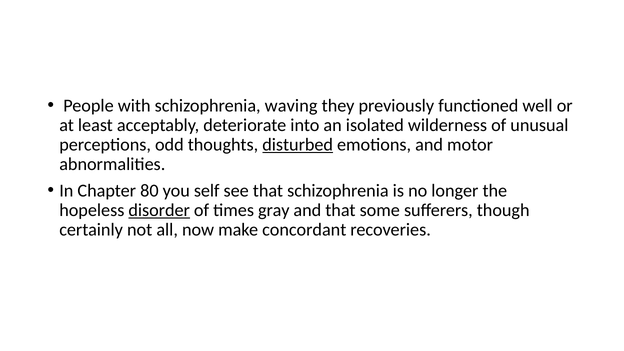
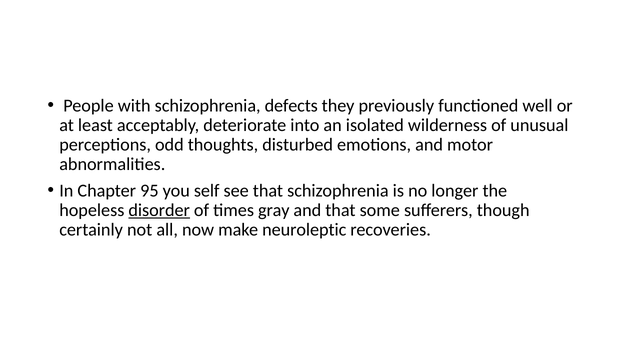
waving: waving -> defects
disturbed underline: present -> none
80: 80 -> 95
concordant: concordant -> neuroleptic
